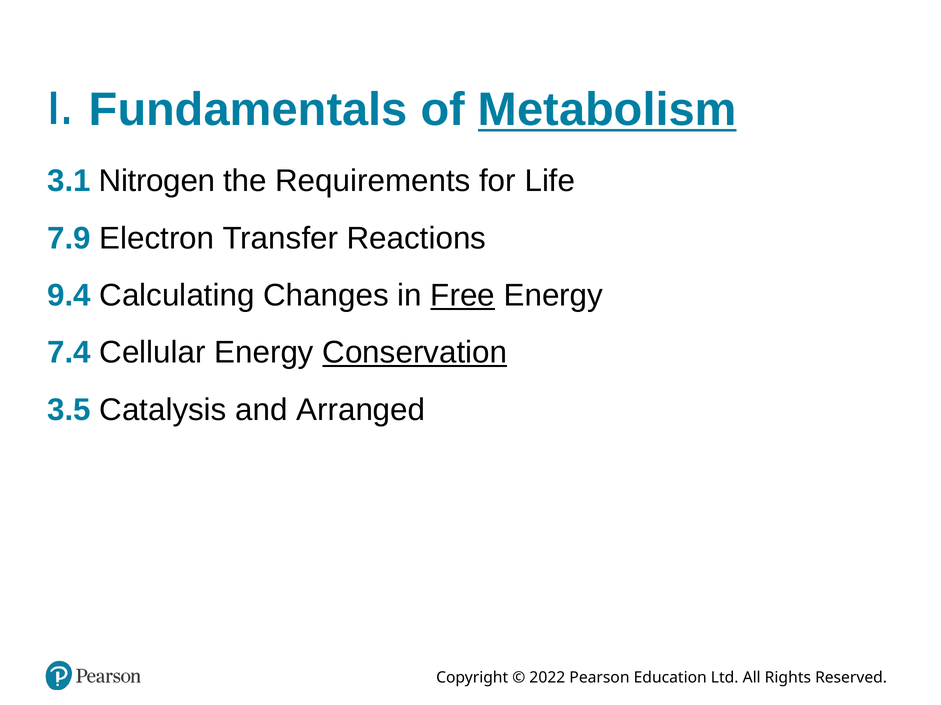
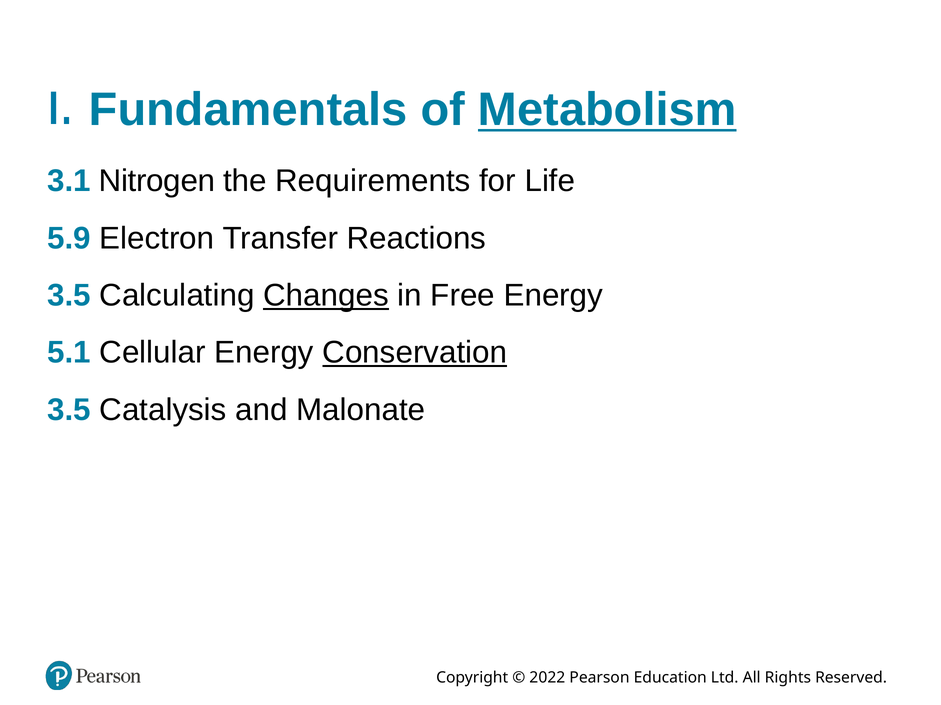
7.9: 7.9 -> 5.9
9.4 at (69, 296): 9.4 -> 3.5
Changes underline: none -> present
Free underline: present -> none
7.4: 7.4 -> 5.1
Arranged: Arranged -> Malonate
